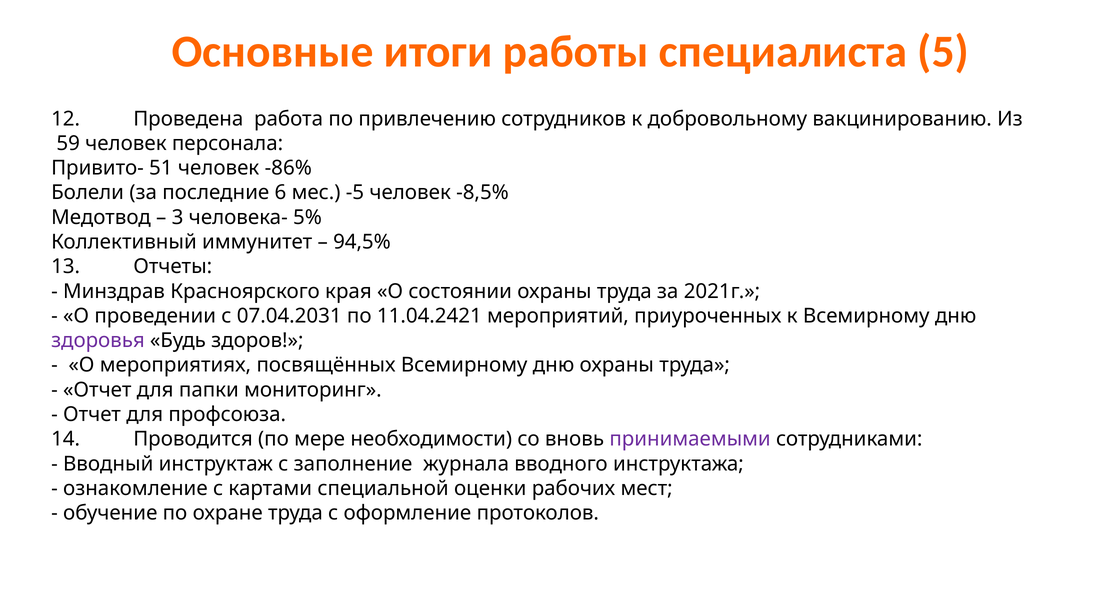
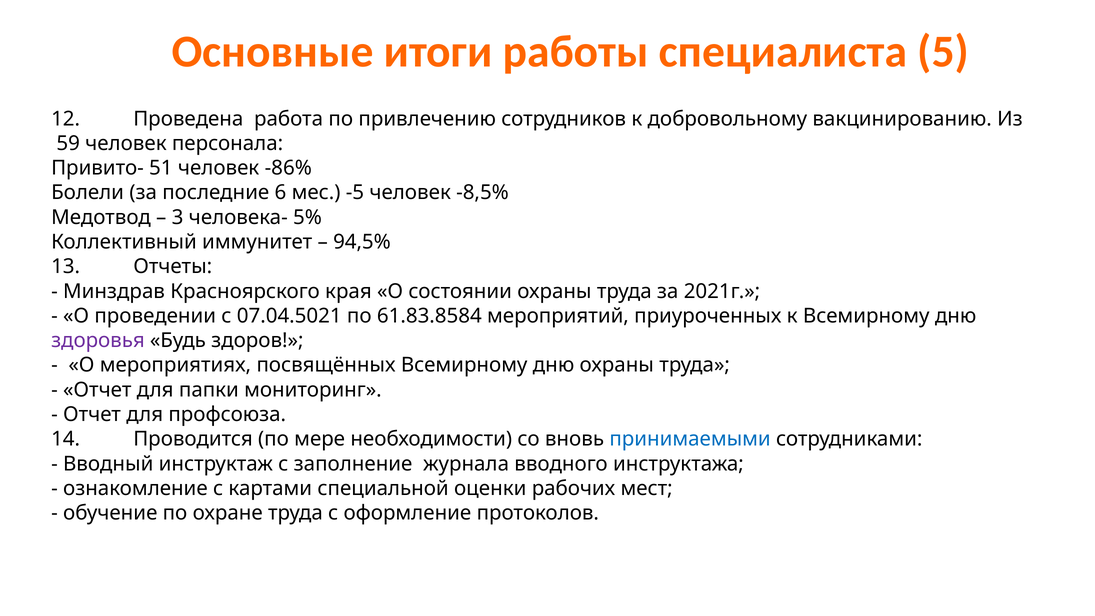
07.04.2031: 07.04.2031 -> 07.04.5021
11.04.2421: 11.04.2421 -> 61.83.8584
принимаемыми colour: purple -> blue
